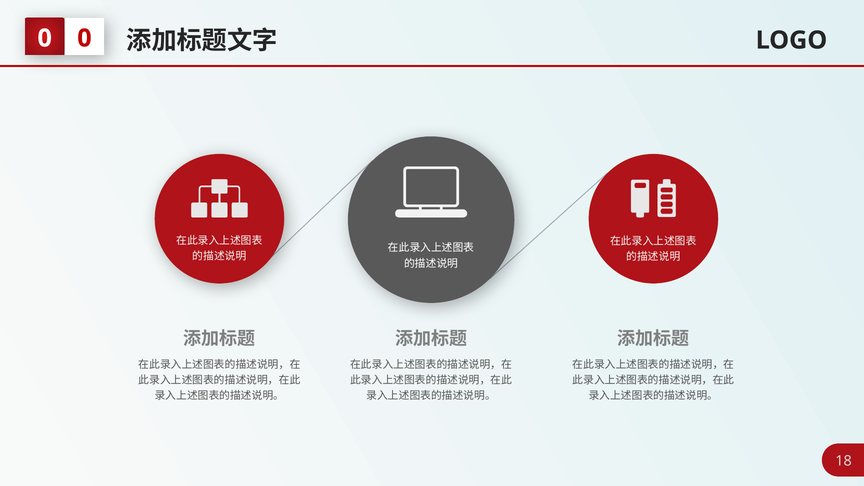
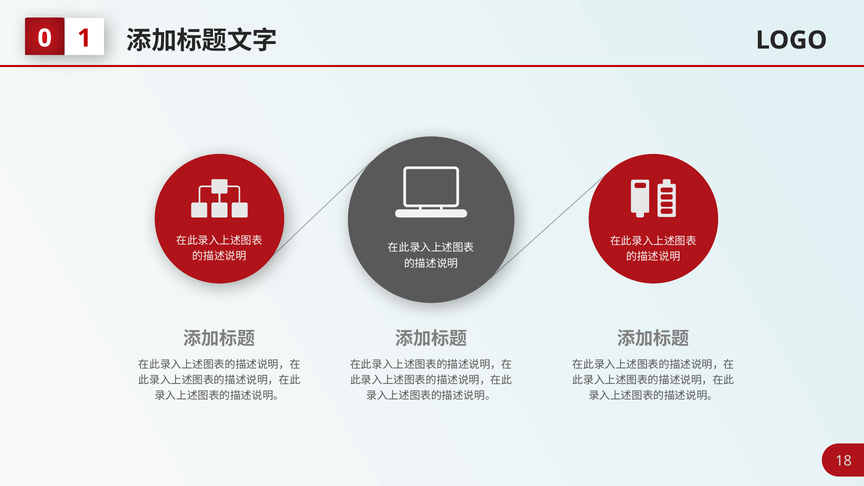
0 at (84, 38): 0 -> 1
